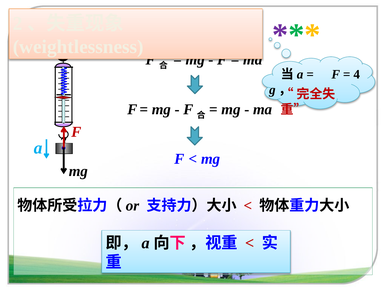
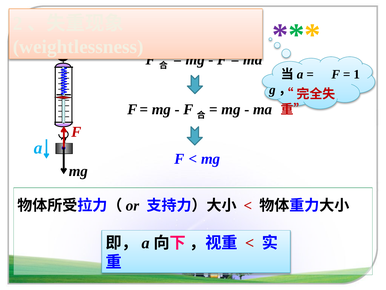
4: 4 -> 1
